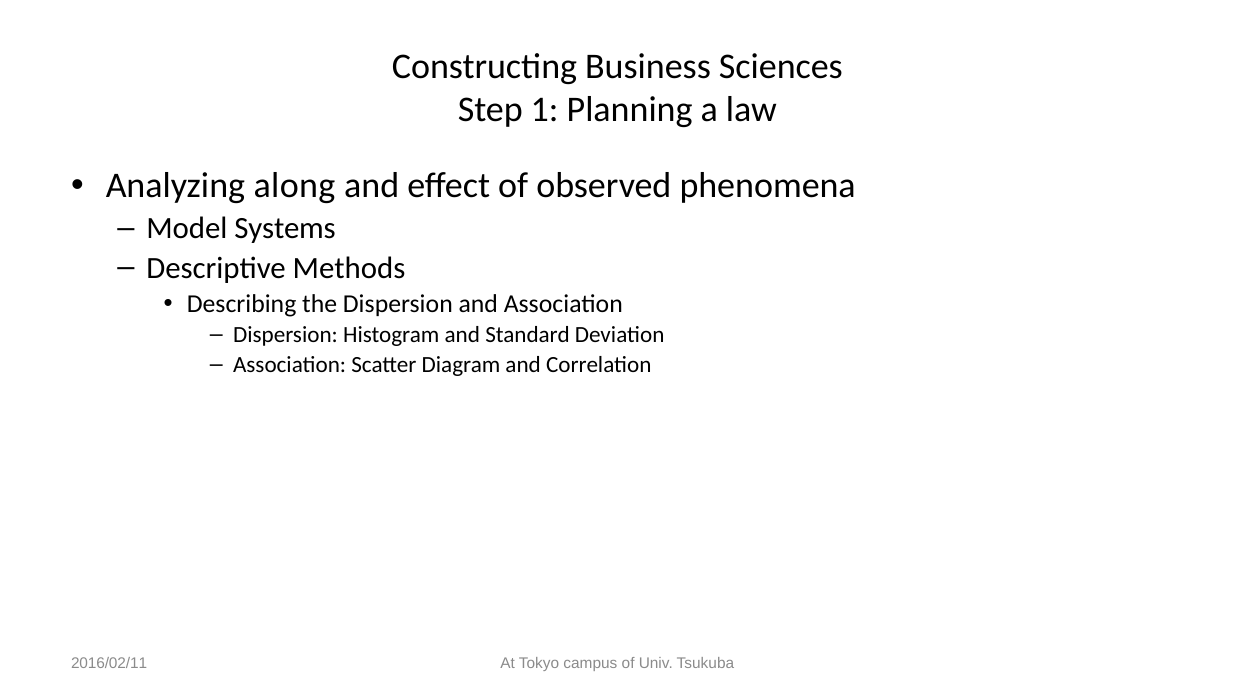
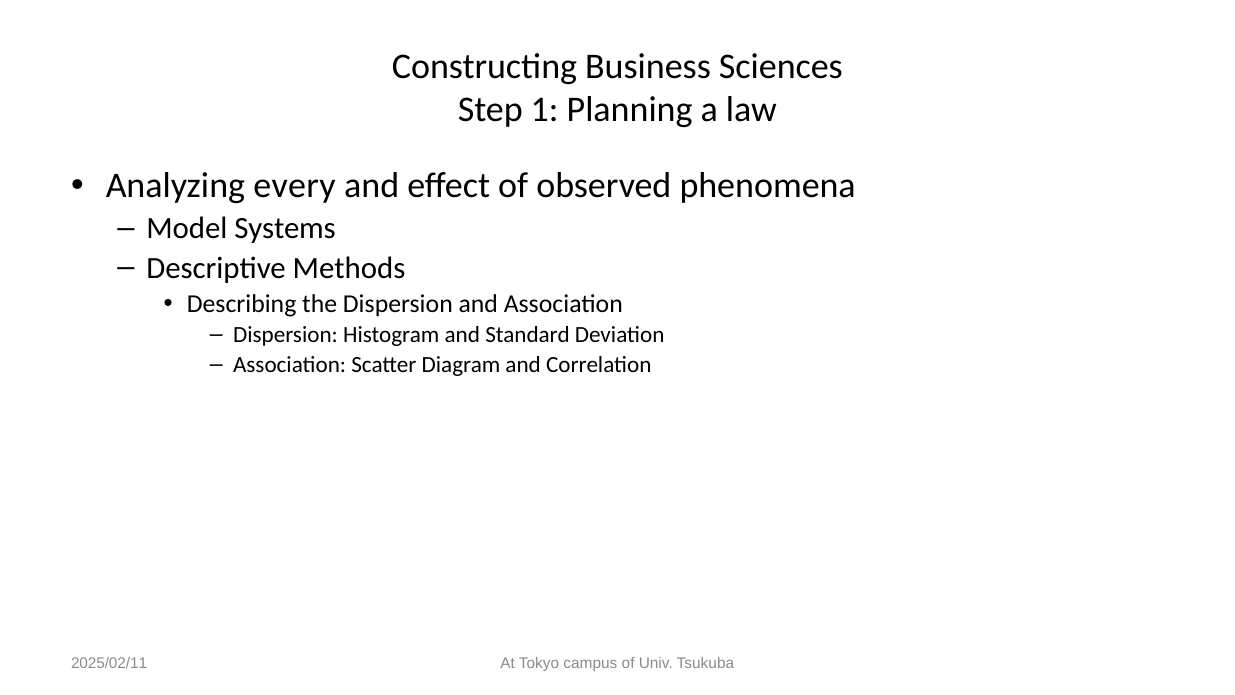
along: along -> every
2016/02/11: 2016/02/11 -> 2025/02/11
